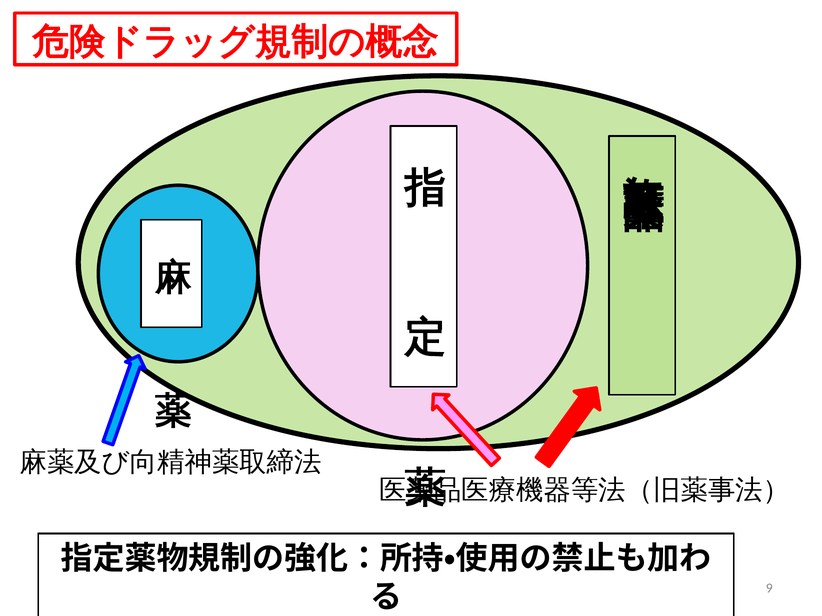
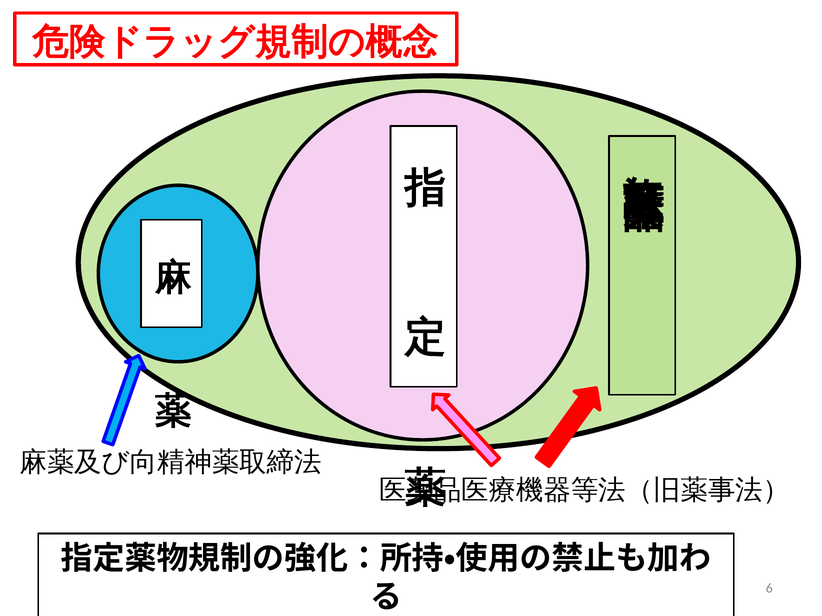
9: 9 -> 6
